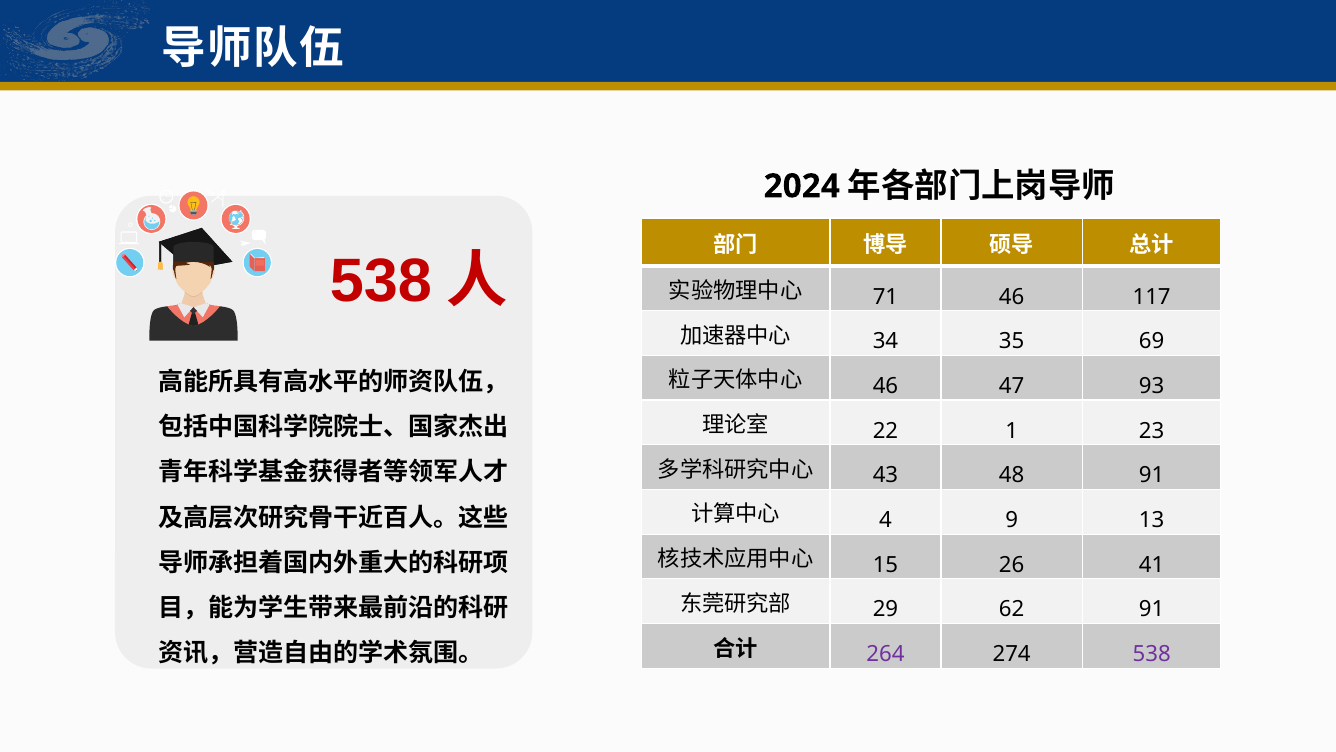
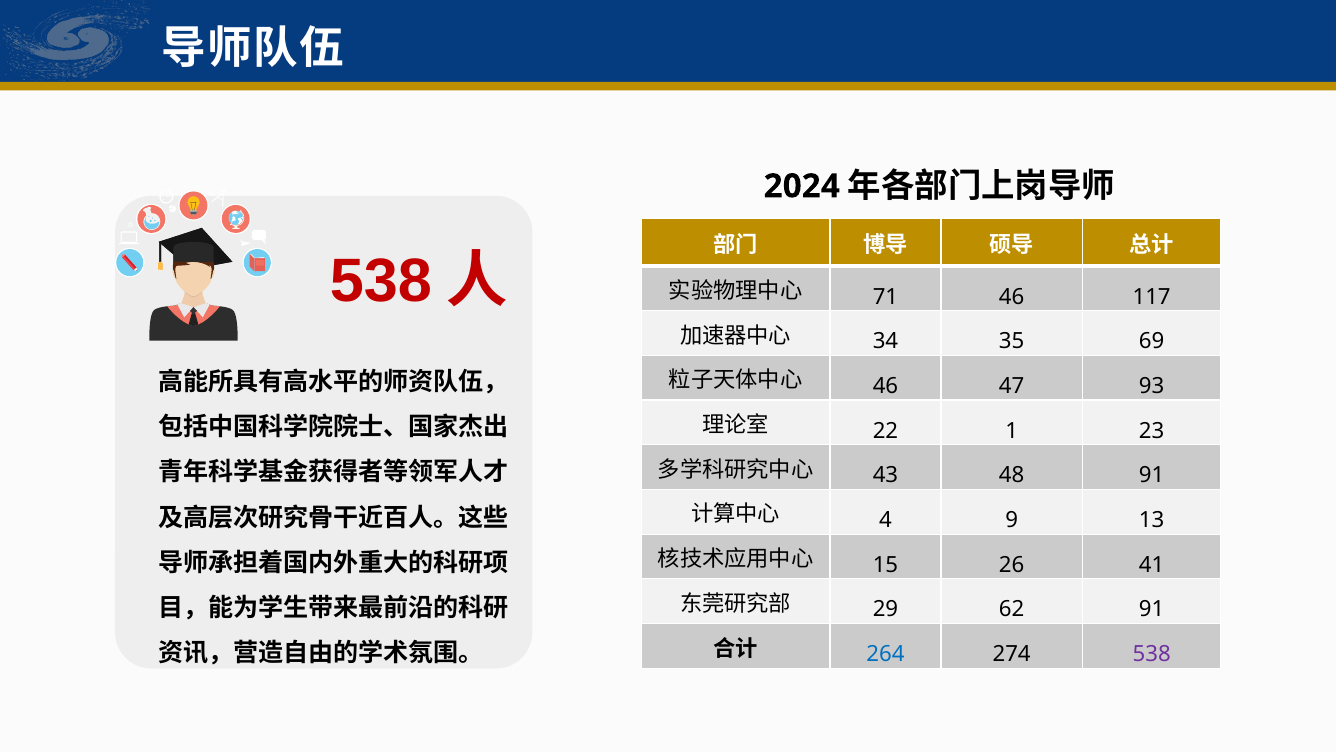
264 colour: purple -> blue
